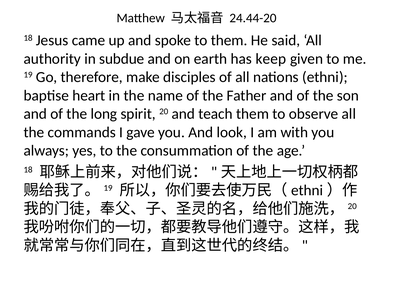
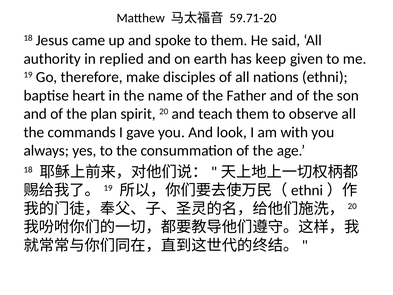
24.44-20: 24.44-20 -> 59.71-20
subdue: subdue -> replied
long: long -> plan
